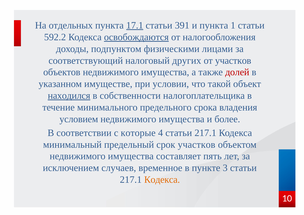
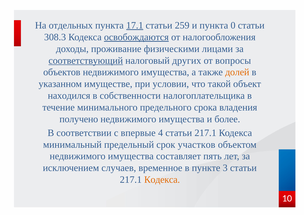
391: 391 -> 259
1: 1 -> 0
592.2: 592.2 -> 308.3
подпунктом: подпунктом -> проживание
соответствующий underline: none -> present
от участков: участков -> вопросы
долей colour: red -> orange
находился underline: present -> none
условием: условием -> получено
которые: которые -> впервые
